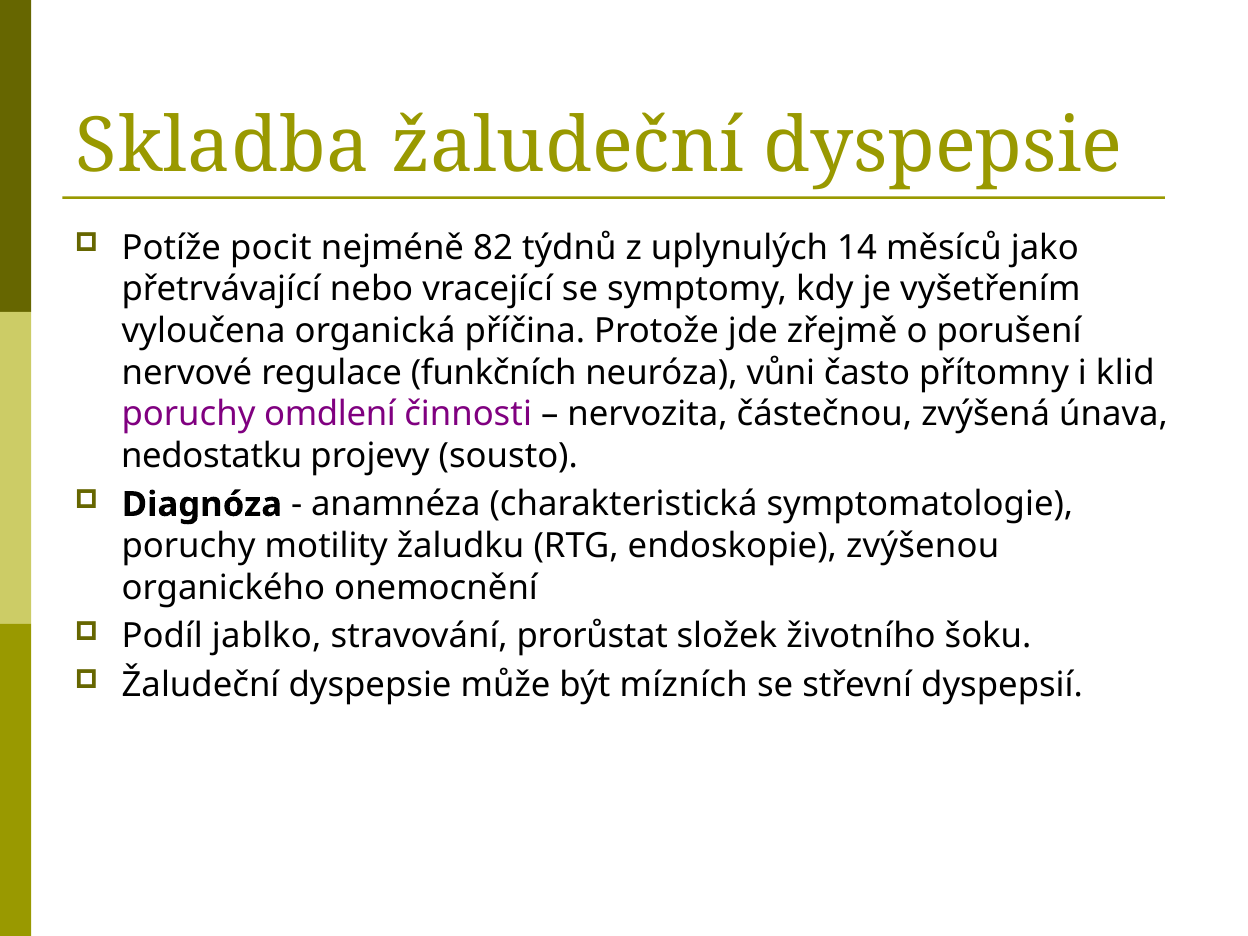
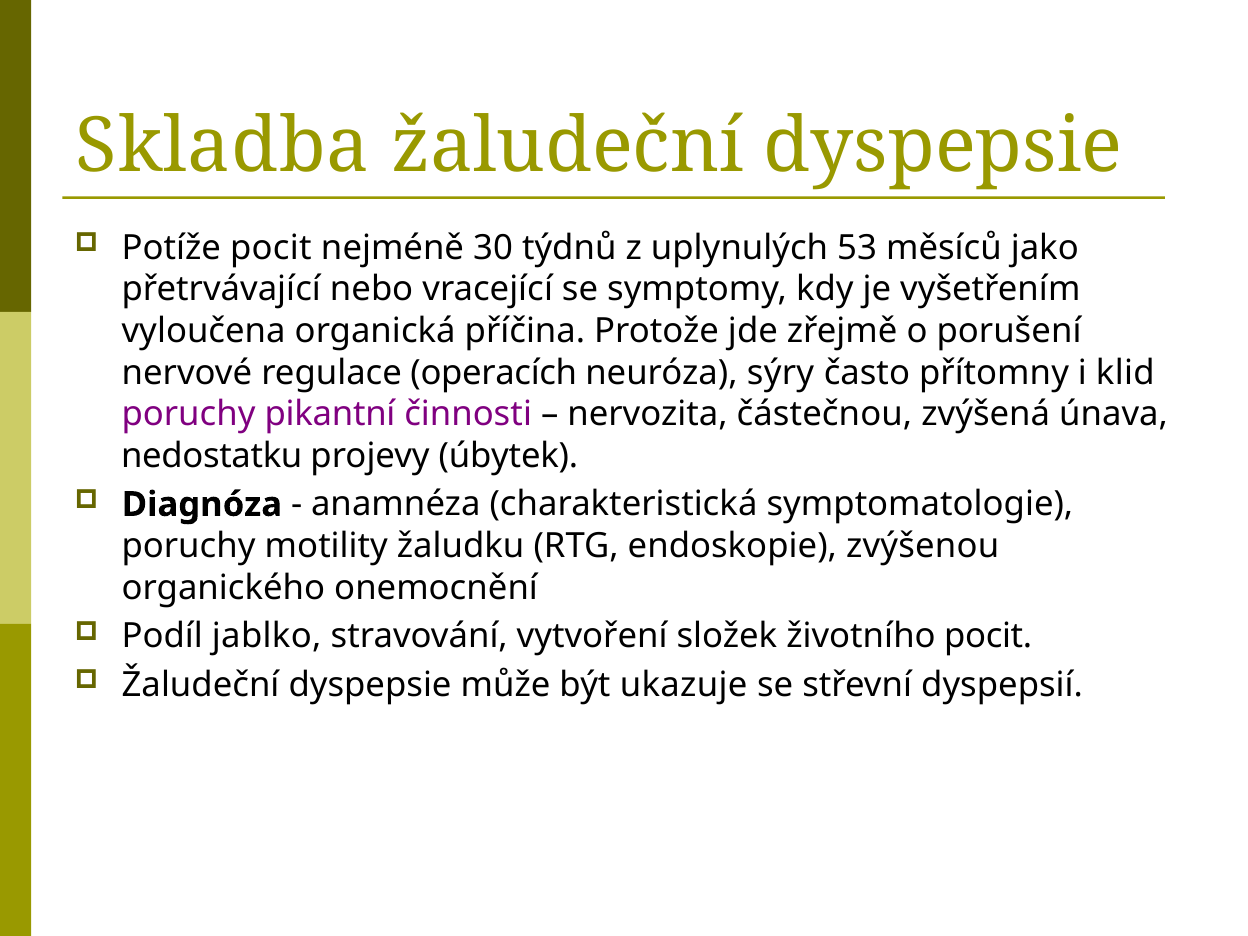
82: 82 -> 30
14: 14 -> 53
funkčních: funkčních -> operacích
vůni: vůni -> sýry
omdlení: omdlení -> pikantní
sousto: sousto -> úbytek
prorůstat: prorůstat -> vytvoření
životního šoku: šoku -> pocit
mízních: mízních -> ukazuje
